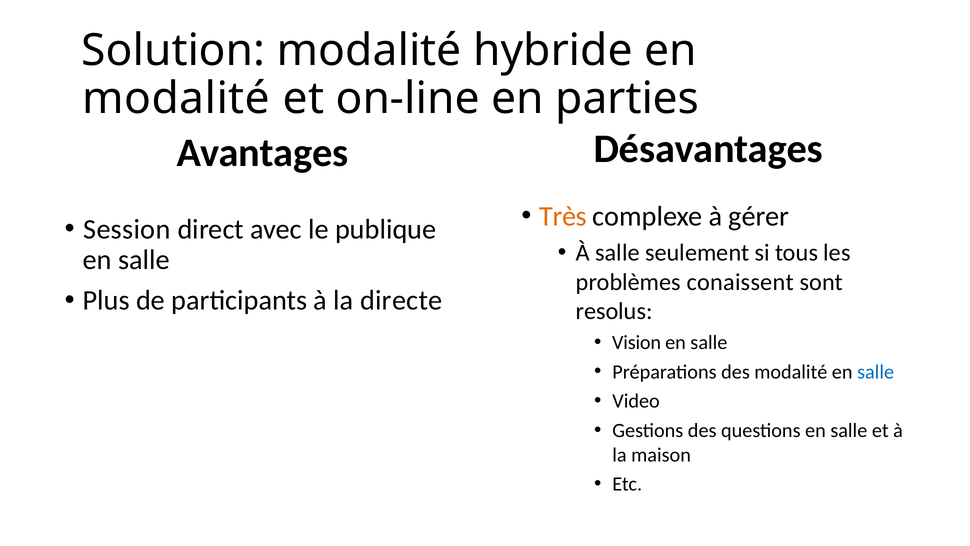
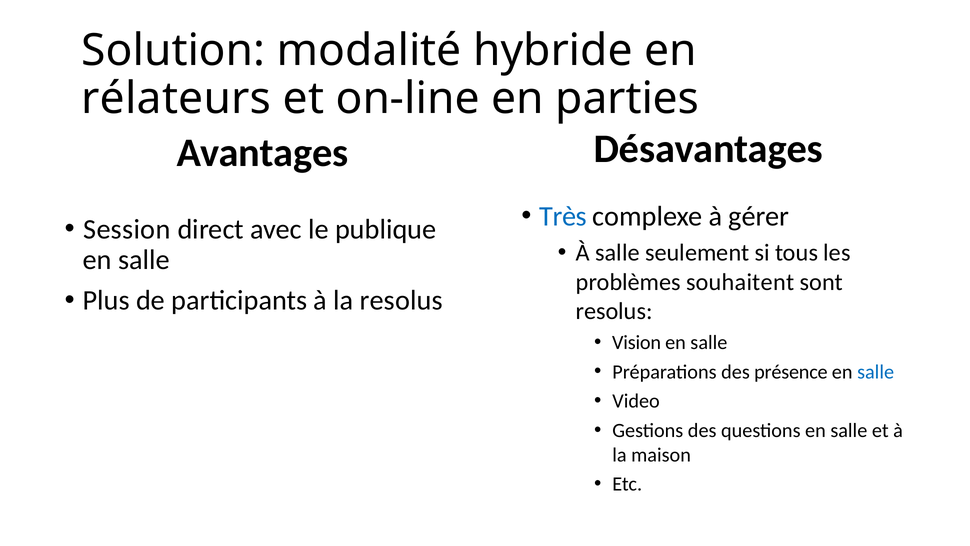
modalité at (176, 98): modalité -> rélateurs
Très colour: orange -> blue
conaissent: conaissent -> souhaitent
la directe: directe -> resolus
des modalité: modalité -> présence
